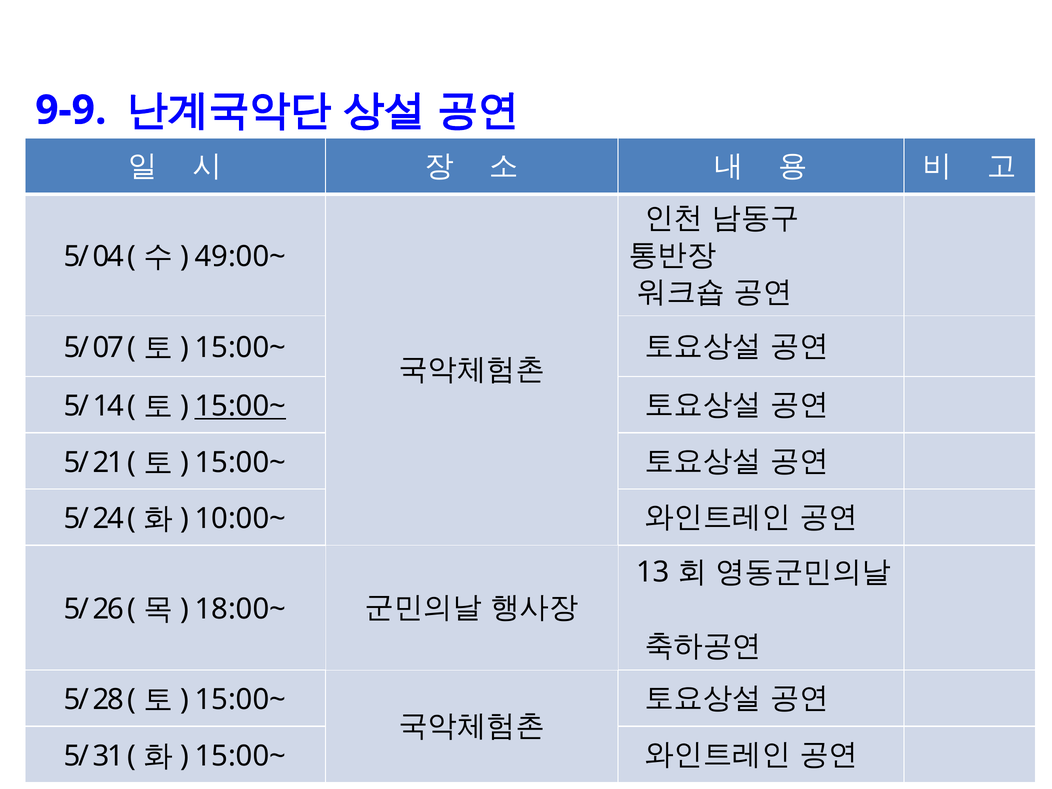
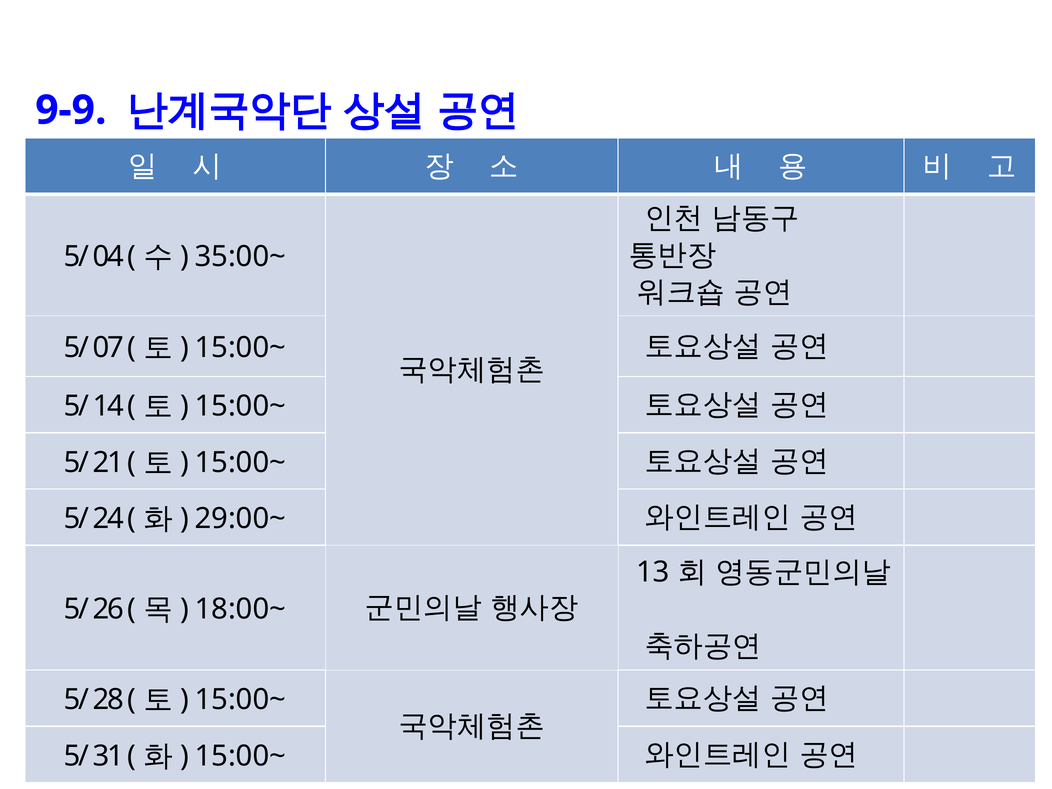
49:00~: 49:00~ -> 35:00~
15:00~ at (240, 406) underline: present -> none
10:00~: 10:00~ -> 29:00~
